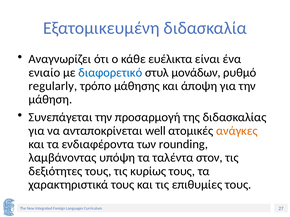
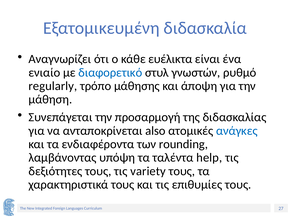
μονάδων: μονάδων -> γνωστών
well: well -> also
ανάγκες colour: orange -> blue
στον: στον -> help
κυρίως: κυρίως -> variety
